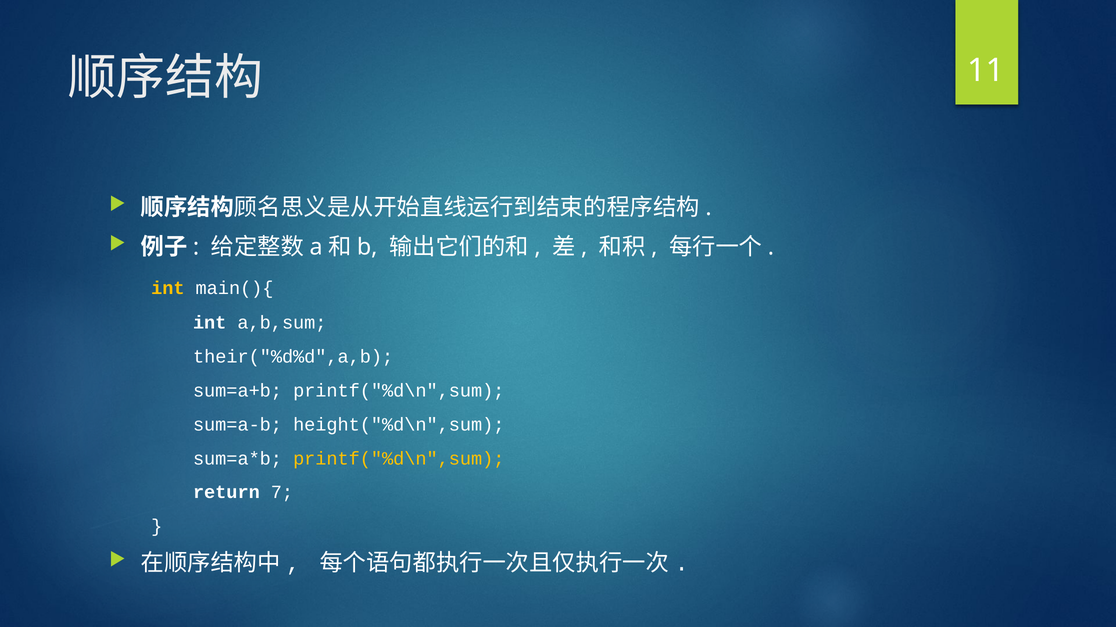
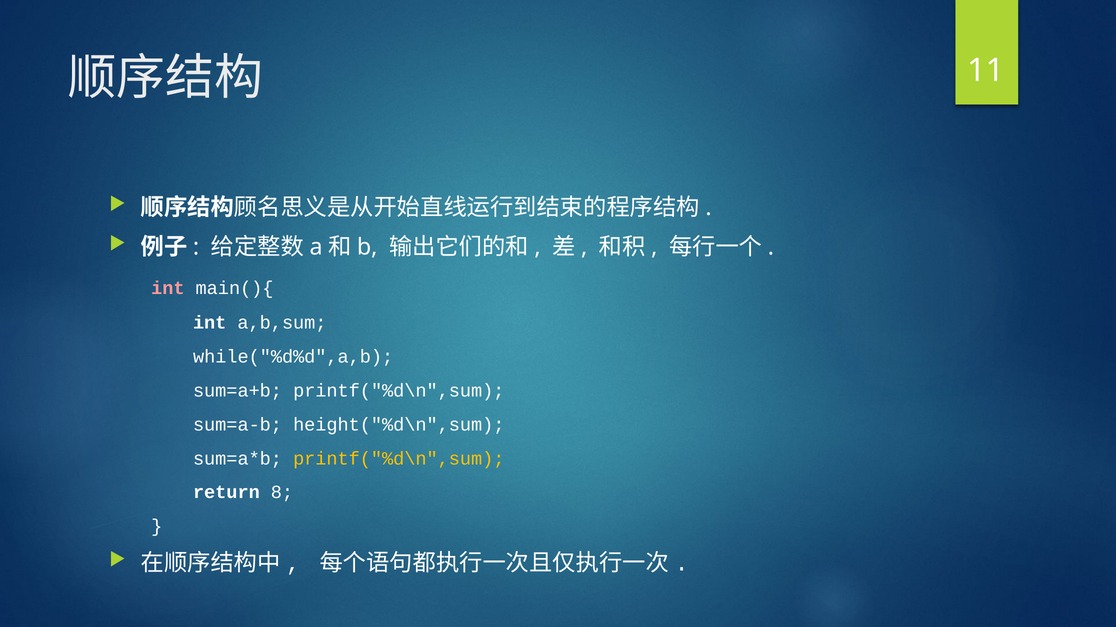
int at (168, 288) colour: yellow -> pink
their("%d%d",a,b: their("%d%d",a,b -> while("%d%d",a,b
7: 7 -> 8
